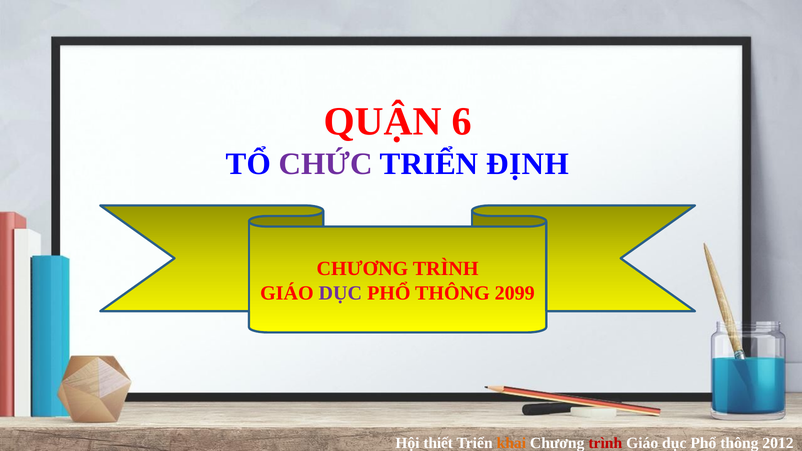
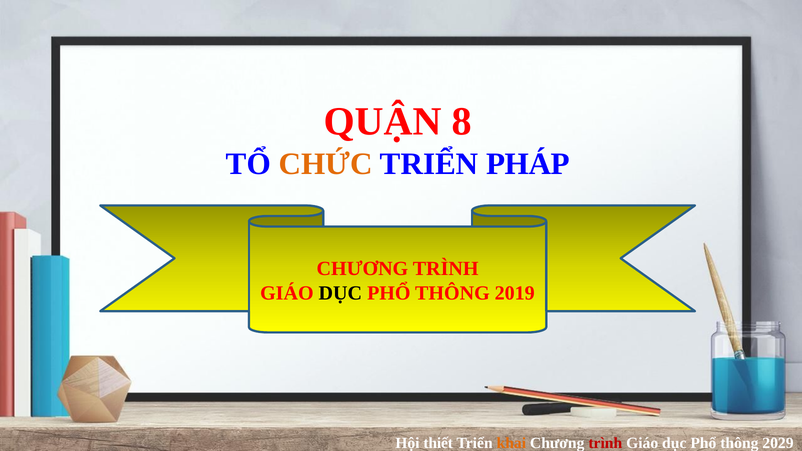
6: 6 -> 8
CHỨC colour: purple -> orange
ĐỊNH: ĐỊNH -> PHÁP
DỤC at (340, 293) colour: purple -> black
2099: 2099 -> 2019
2012: 2012 -> 2029
